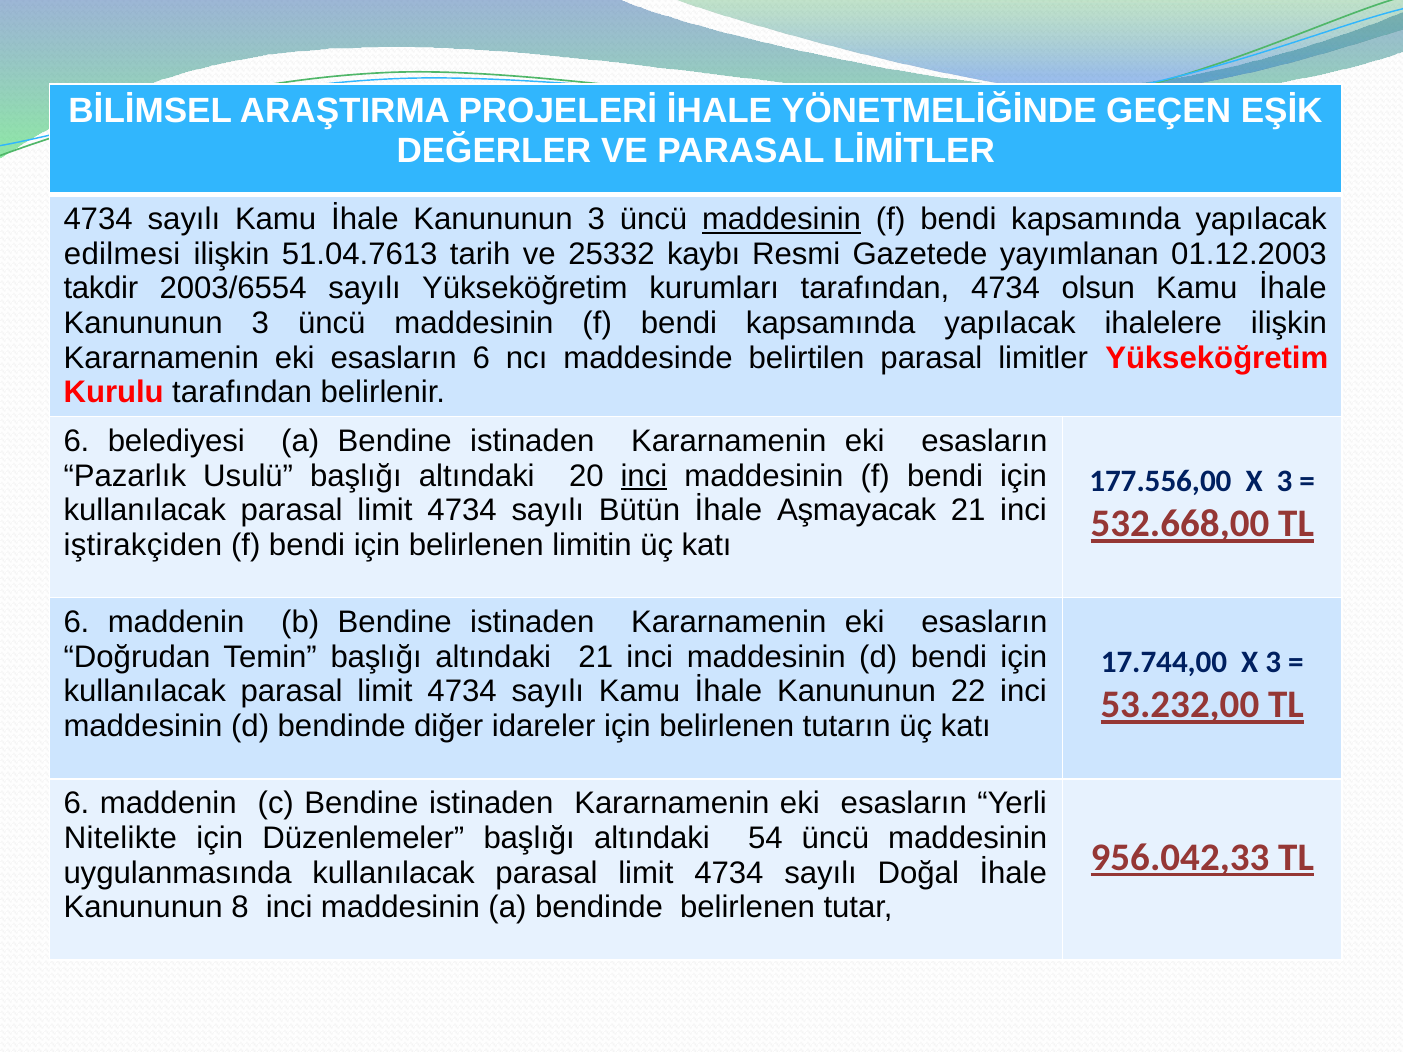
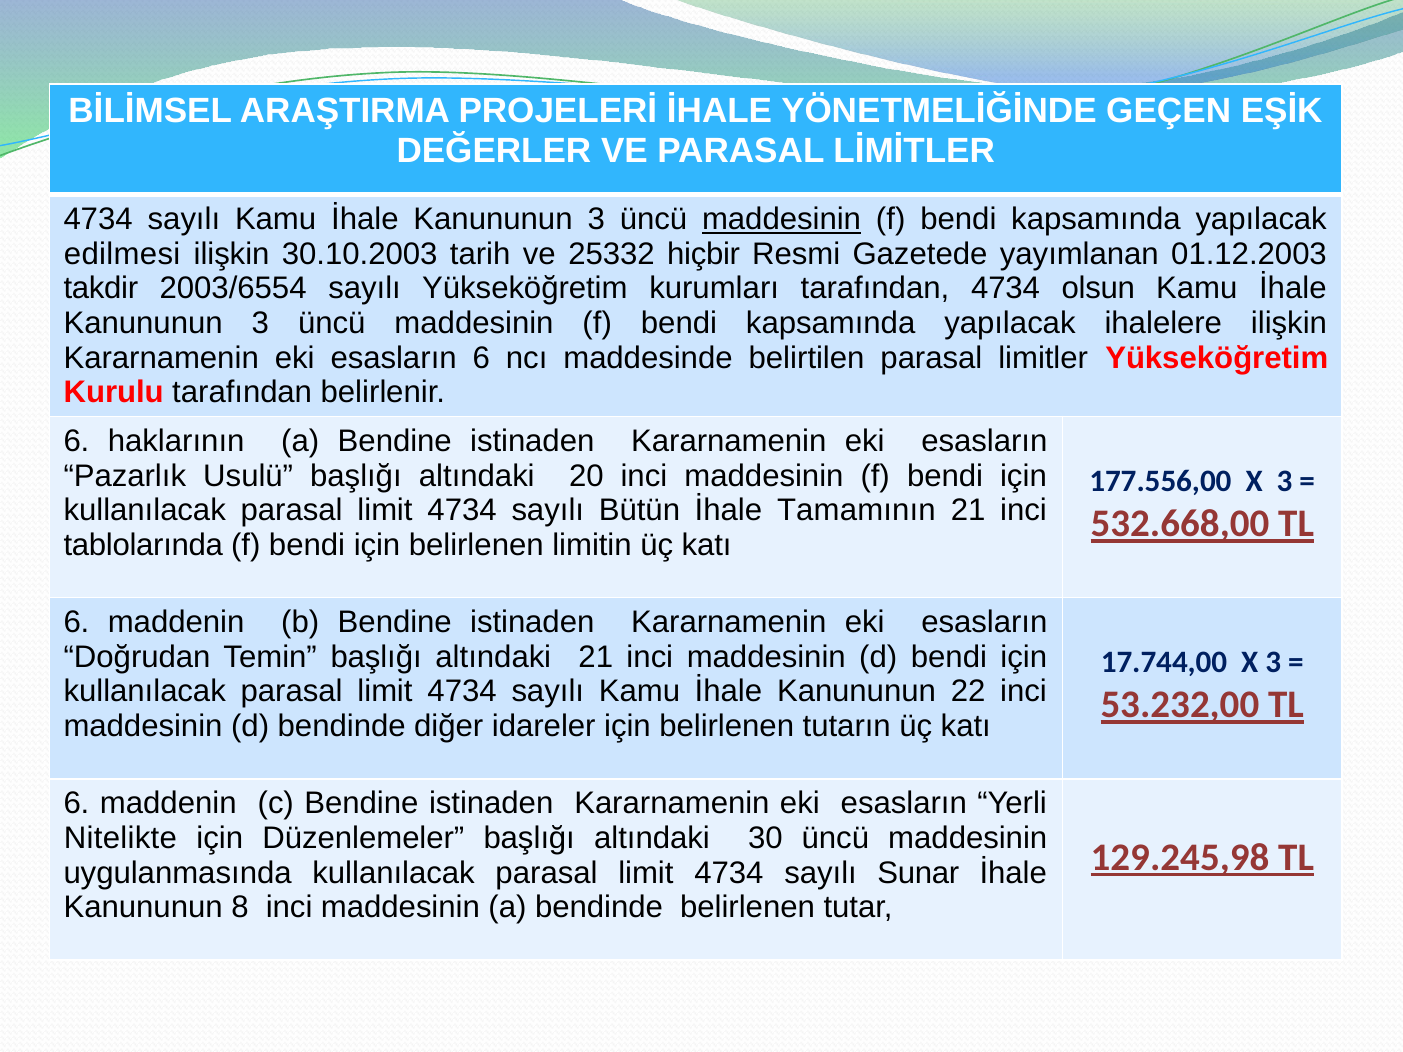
51.04.7613: 51.04.7613 -> 30.10.2003
kaybı: kaybı -> hiçbir
belediyesi: belediyesi -> haklarının
inci at (644, 476) underline: present -> none
Aşmayacak: Aşmayacak -> Tamamının
iştirakçiden: iştirakçiden -> tablolarında
54: 54 -> 30
956.042,33: 956.042,33 -> 129.245,98
Doğal: Doğal -> Sunar
